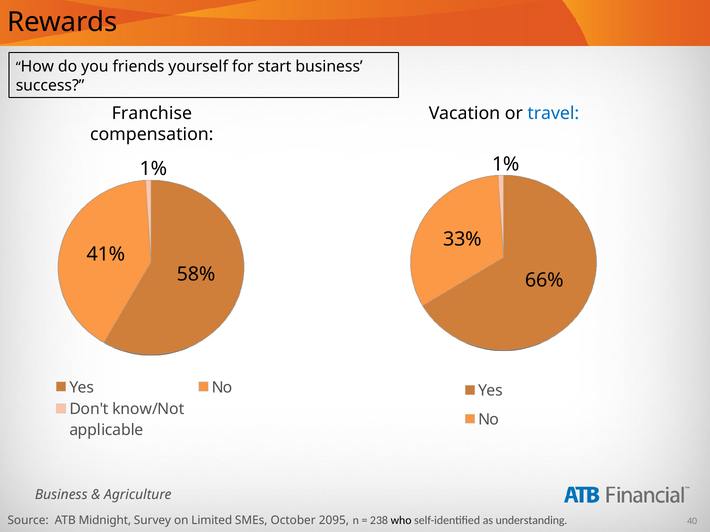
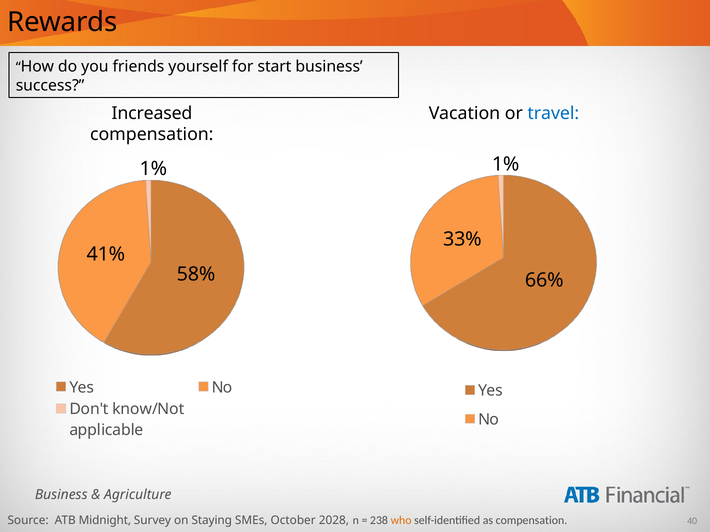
Franchise: Franchise -> Increased
Limited: Limited -> Staying
2095: 2095 -> 2028
who colour: black -> orange
as understanding: understanding -> compensation
